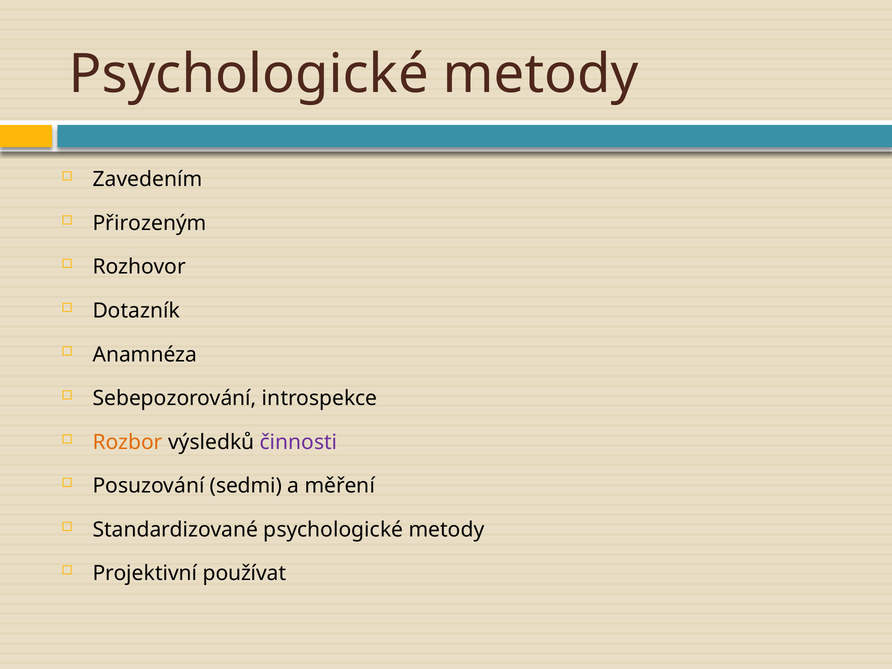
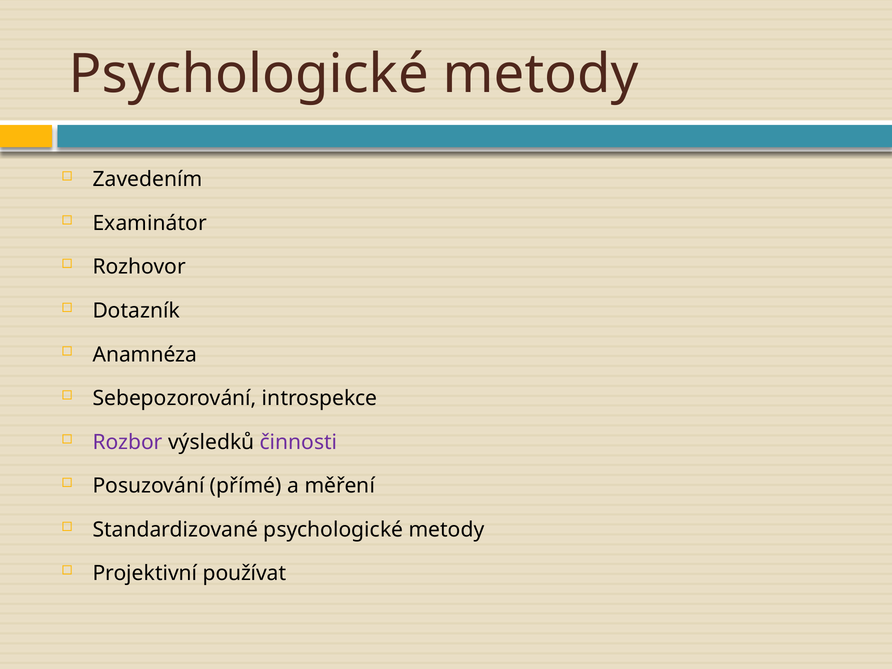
Přirozeným: Přirozeným -> Examinátor
Rozbor colour: orange -> purple
sedmi: sedmi -> přímé
